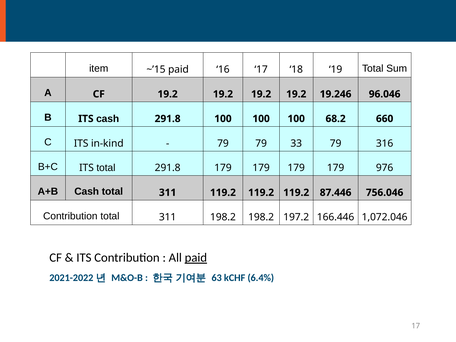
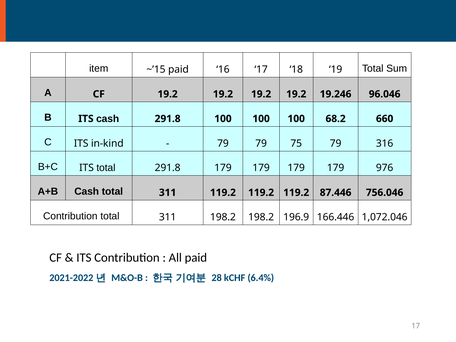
33: 33 -> 75
197.2: 197.2 -> 196.9
paid at (196, 258) underline: present -> none
63: 63 -> 28
